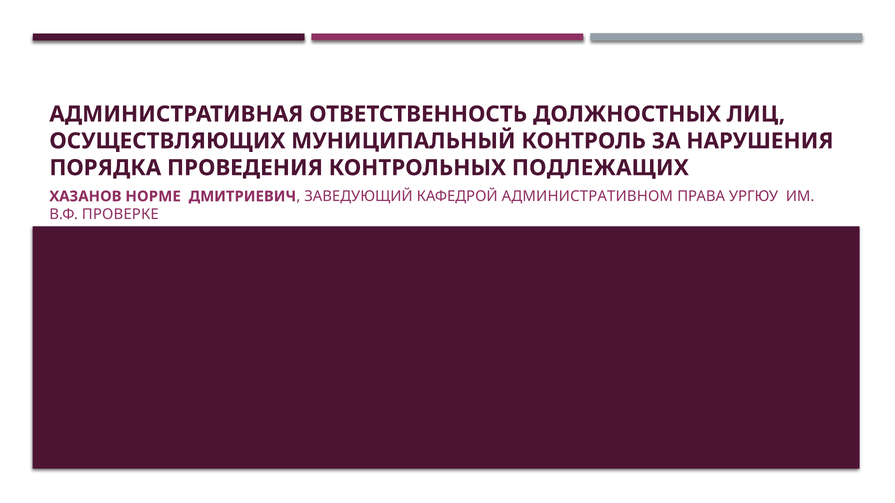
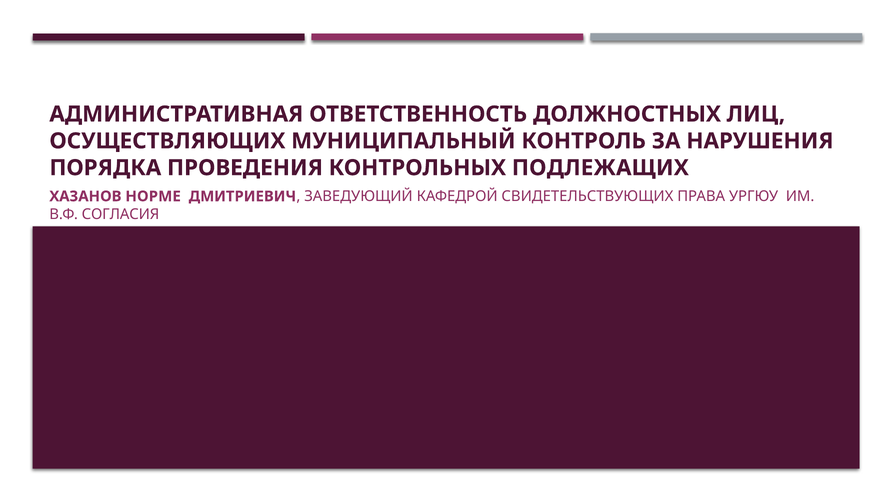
АДМИНИСТРАТИВНОМ: АДМИНИСТРАТИВНОМ -> СВИДЕТЕЛЬСТВУЮЩИХ
ПРОВЕРКЕ: ПРОВЕРКЕ -> СОГЛАСИЯ
